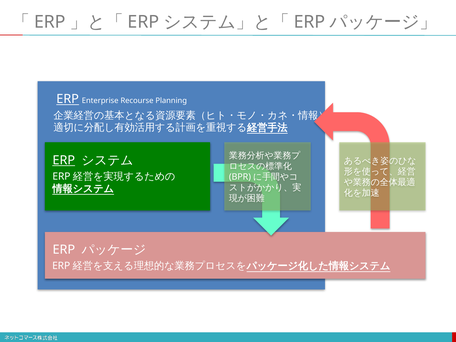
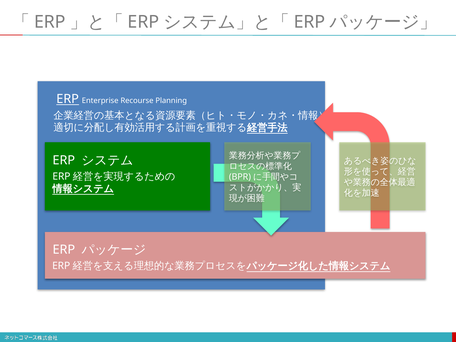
ERP at (64, 160) underline: present -> none
